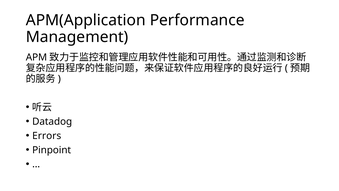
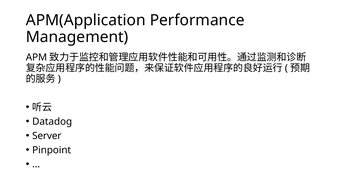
Errors: Errors -> Server
